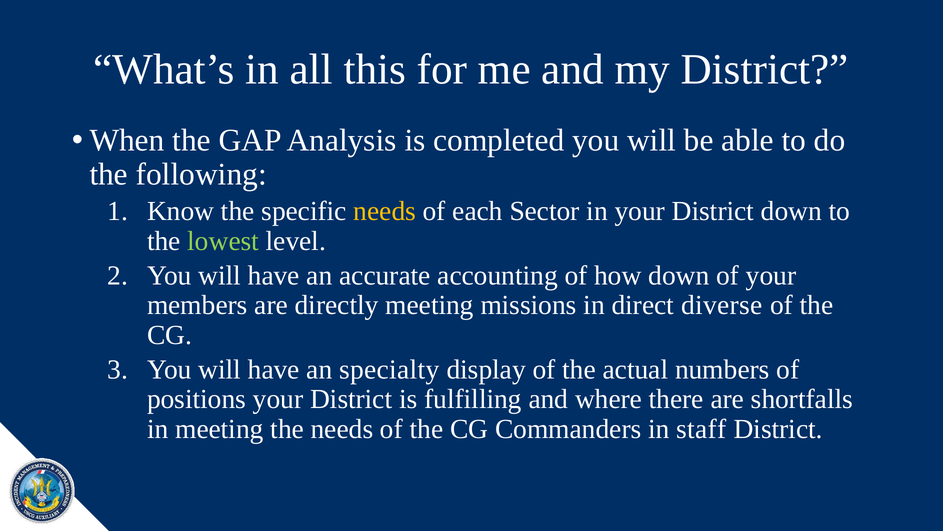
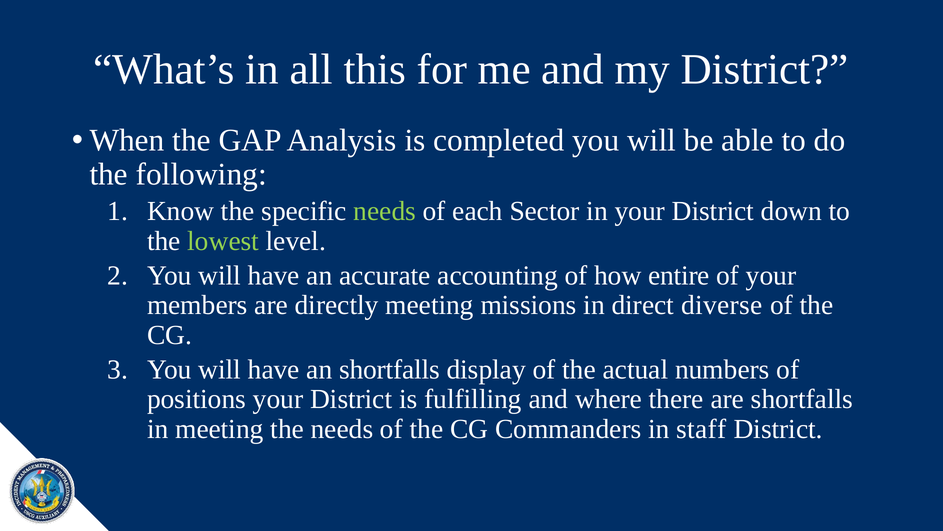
needs at (385, 211) colour: yellow -> light green
how down: down -> entire
an specialty: specialty -> shortfalls
